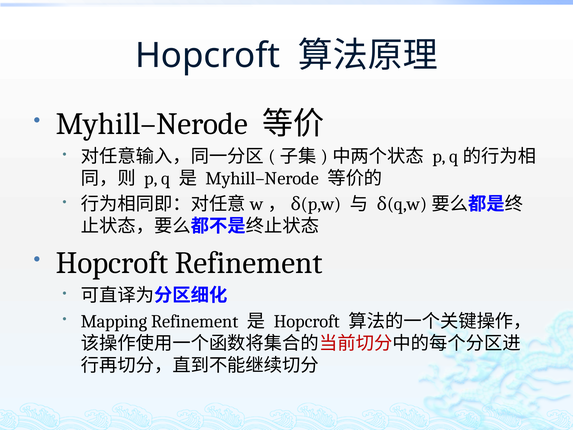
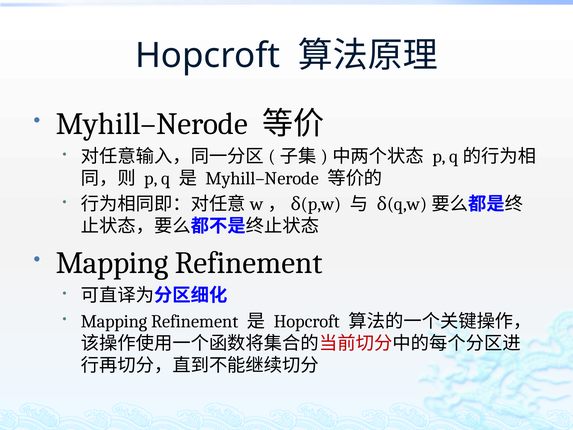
Hopcroft at (112, 263): Hopcroft -> Mapping
